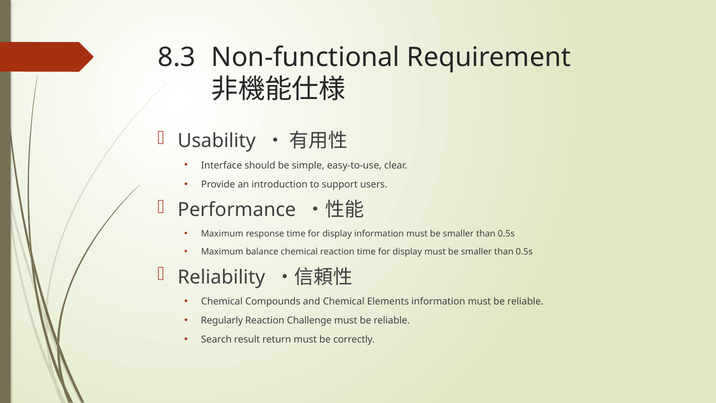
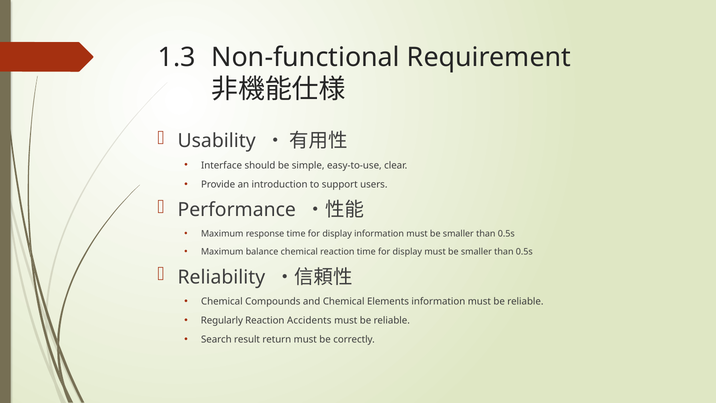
8.3: 8.3 -> 1.3
Challenge: Challenge -> Accidents
